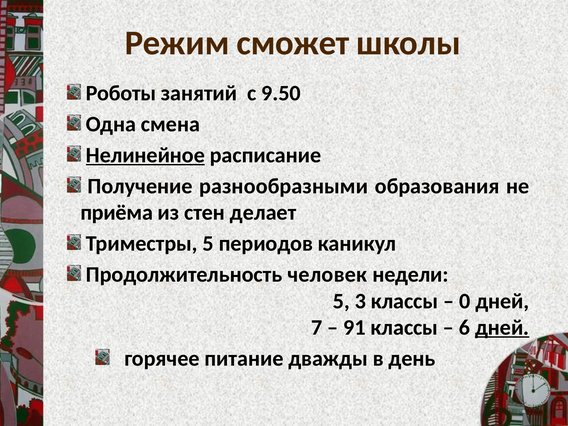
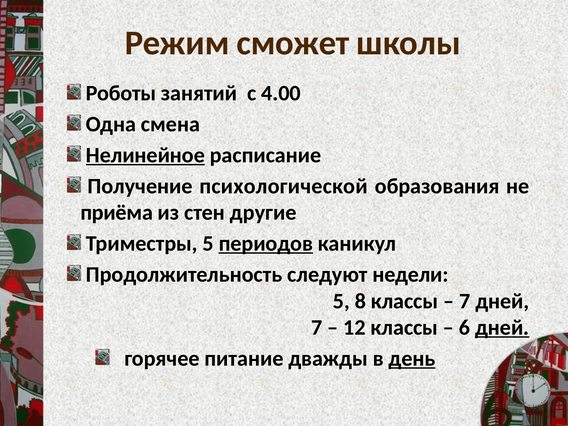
9.50: 9.50 -> 4.00
разнообразными: разнообразными -> психологической
делает: делает -> другие
периодов underline: none -> present
человек: человек -> следуют
3: 3 -> 8
0 at (465, 301): 0 -> 7
91: 91 -> 12
день underline: none -> present
